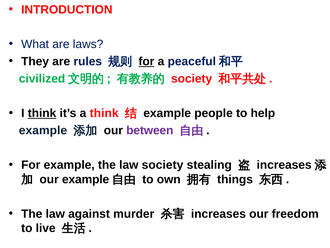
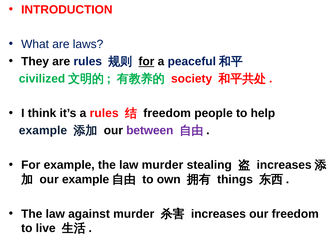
think at (42, 113) underline: present -> none
a think: think -> rules
example at (167, 113): example -> freedom
law society: society -> murder
